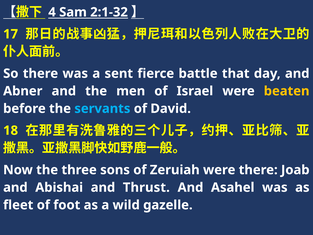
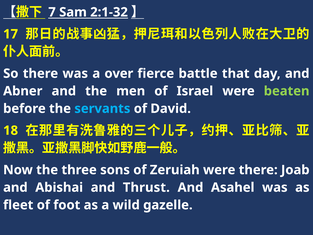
4: 4 -> 7
sent: sent -> over
beaten colour: yellow -> light green
